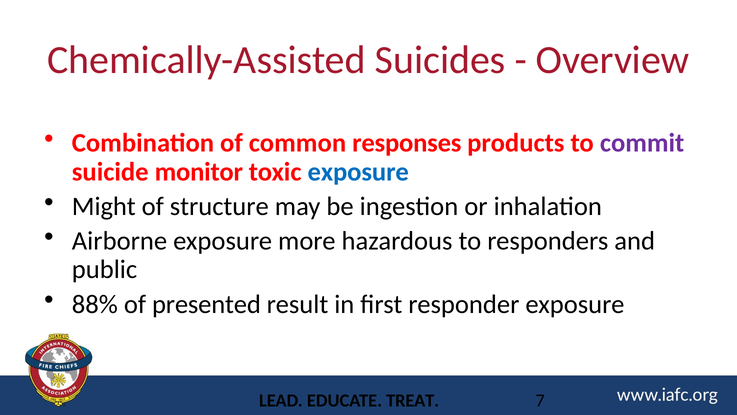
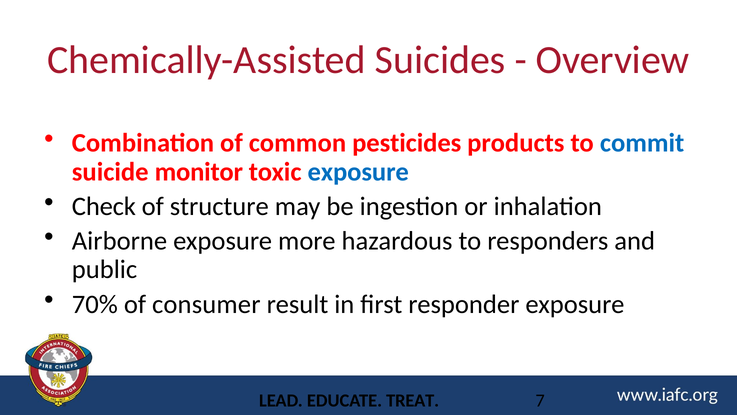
responses: responses -> pesticides
commit colour: purple -> blue
Might: Might -> Check
88%: 88% -> 70%
presented: presented -> consumer
